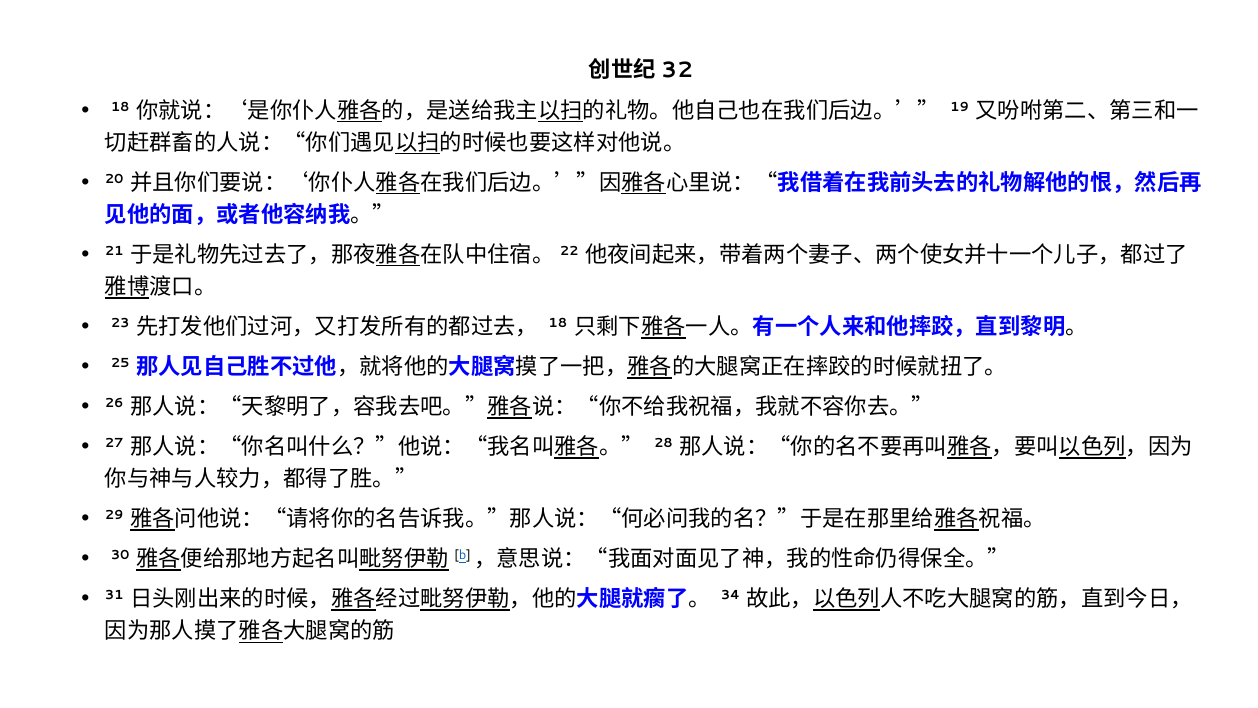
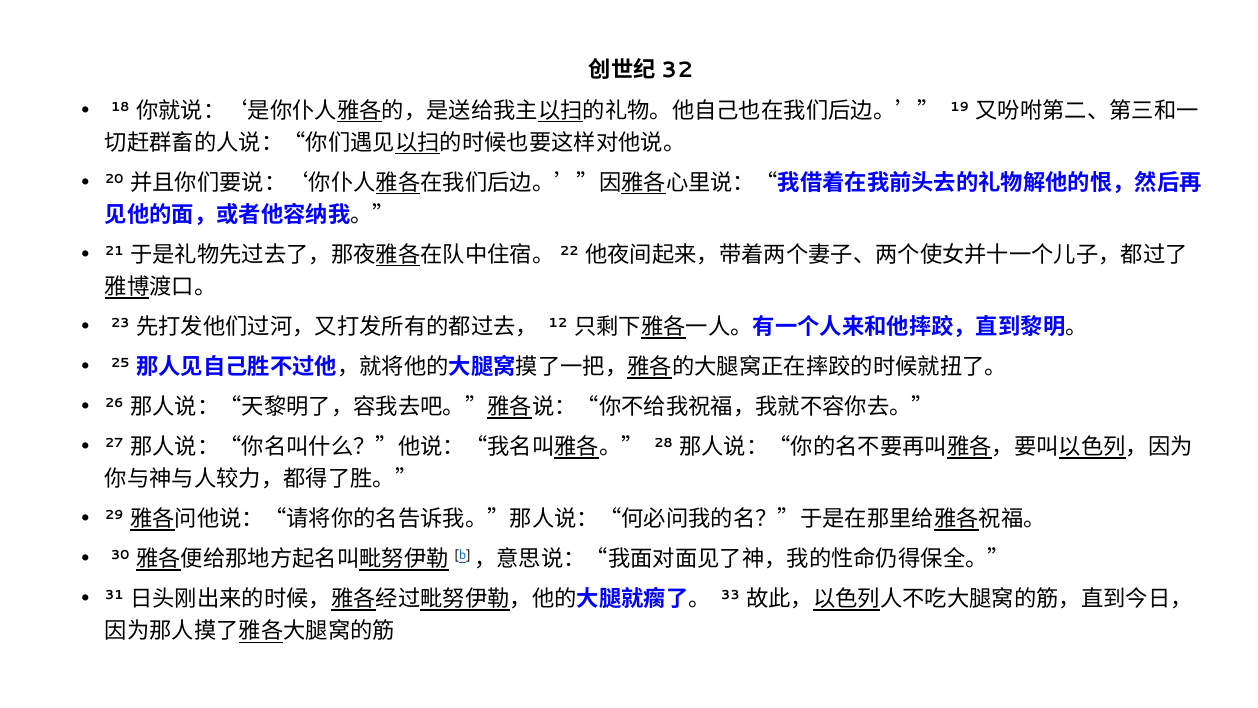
18 at (558, 323): 18 -> 12
34: 34 -> 33
